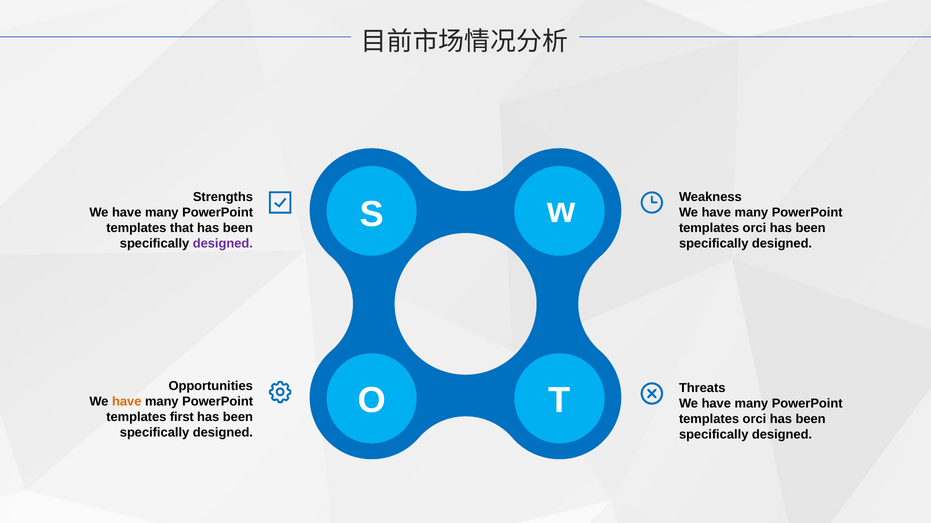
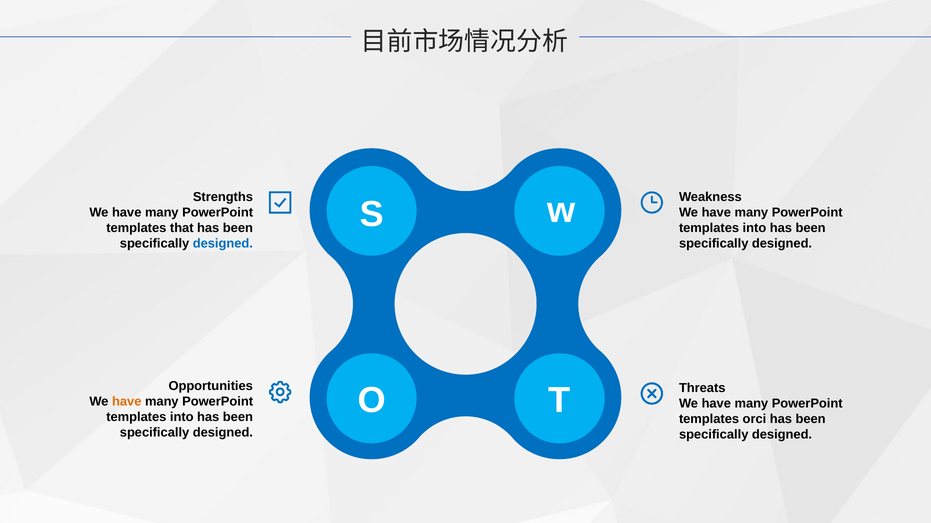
orci at (754, 228): orci -> into
designed at (223, 244) colour: purple -> blue
first at (182, 418): first -> into
